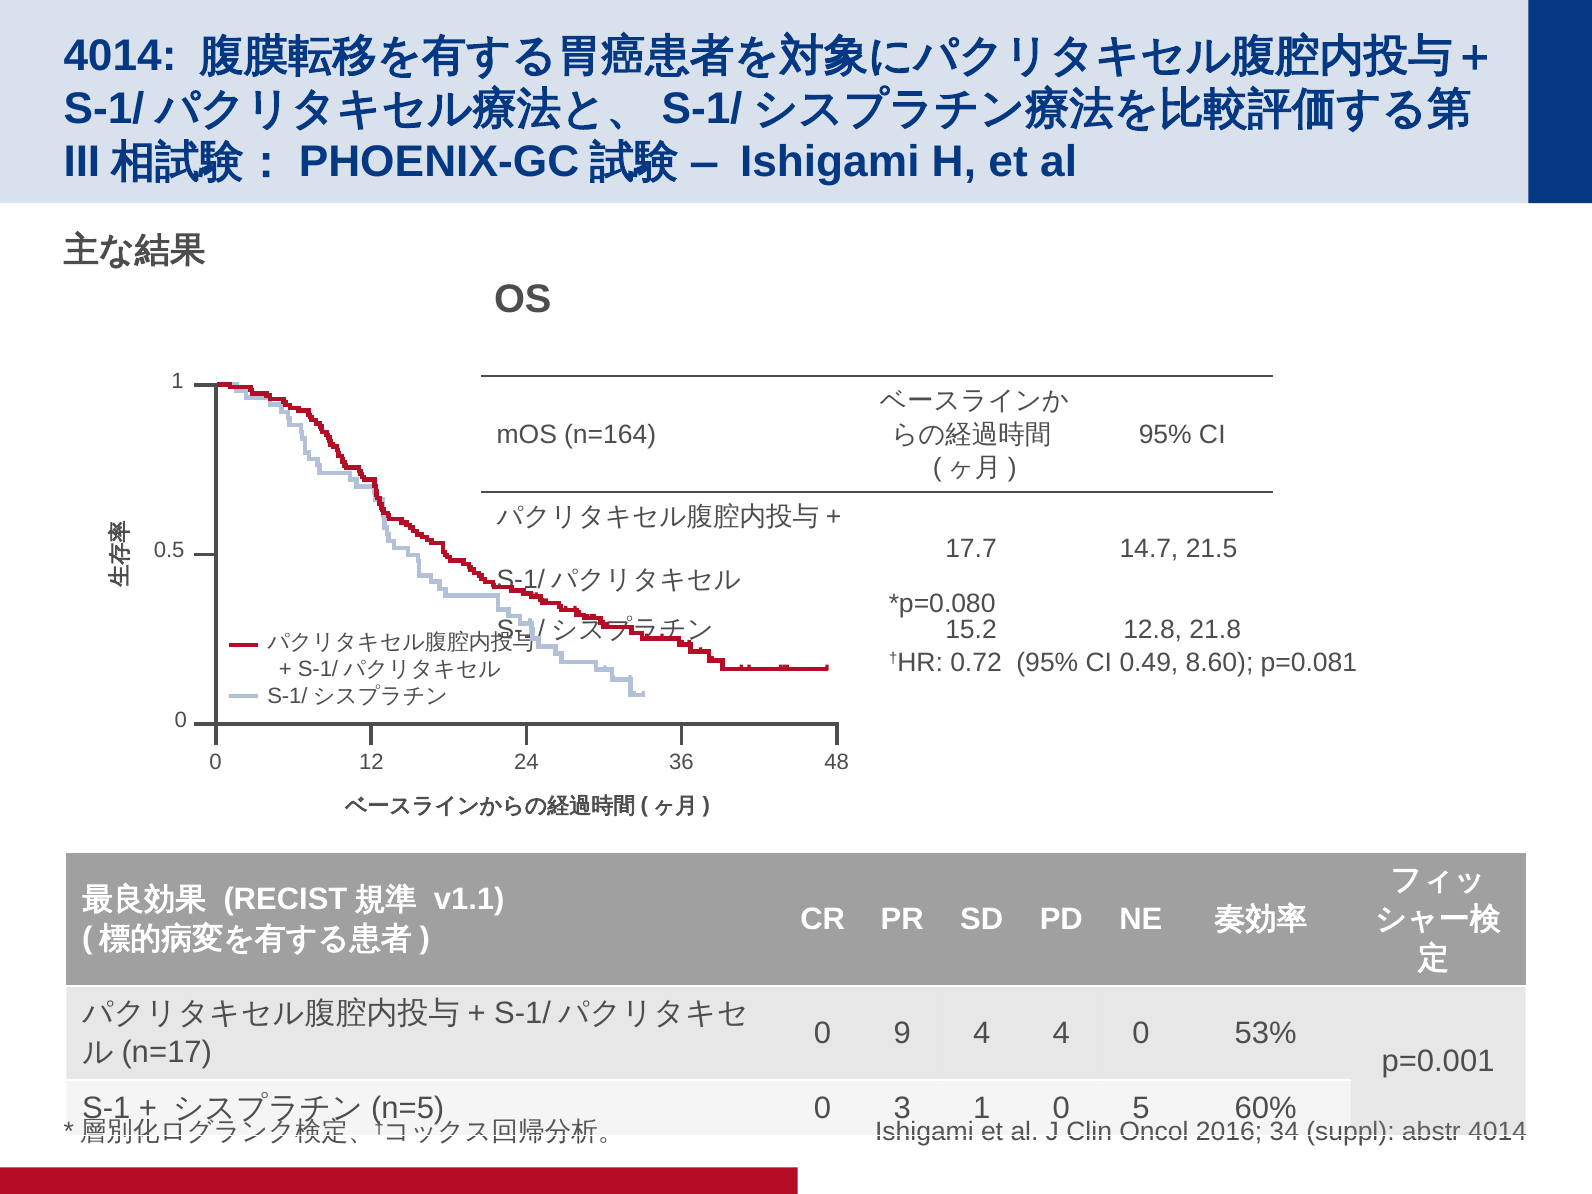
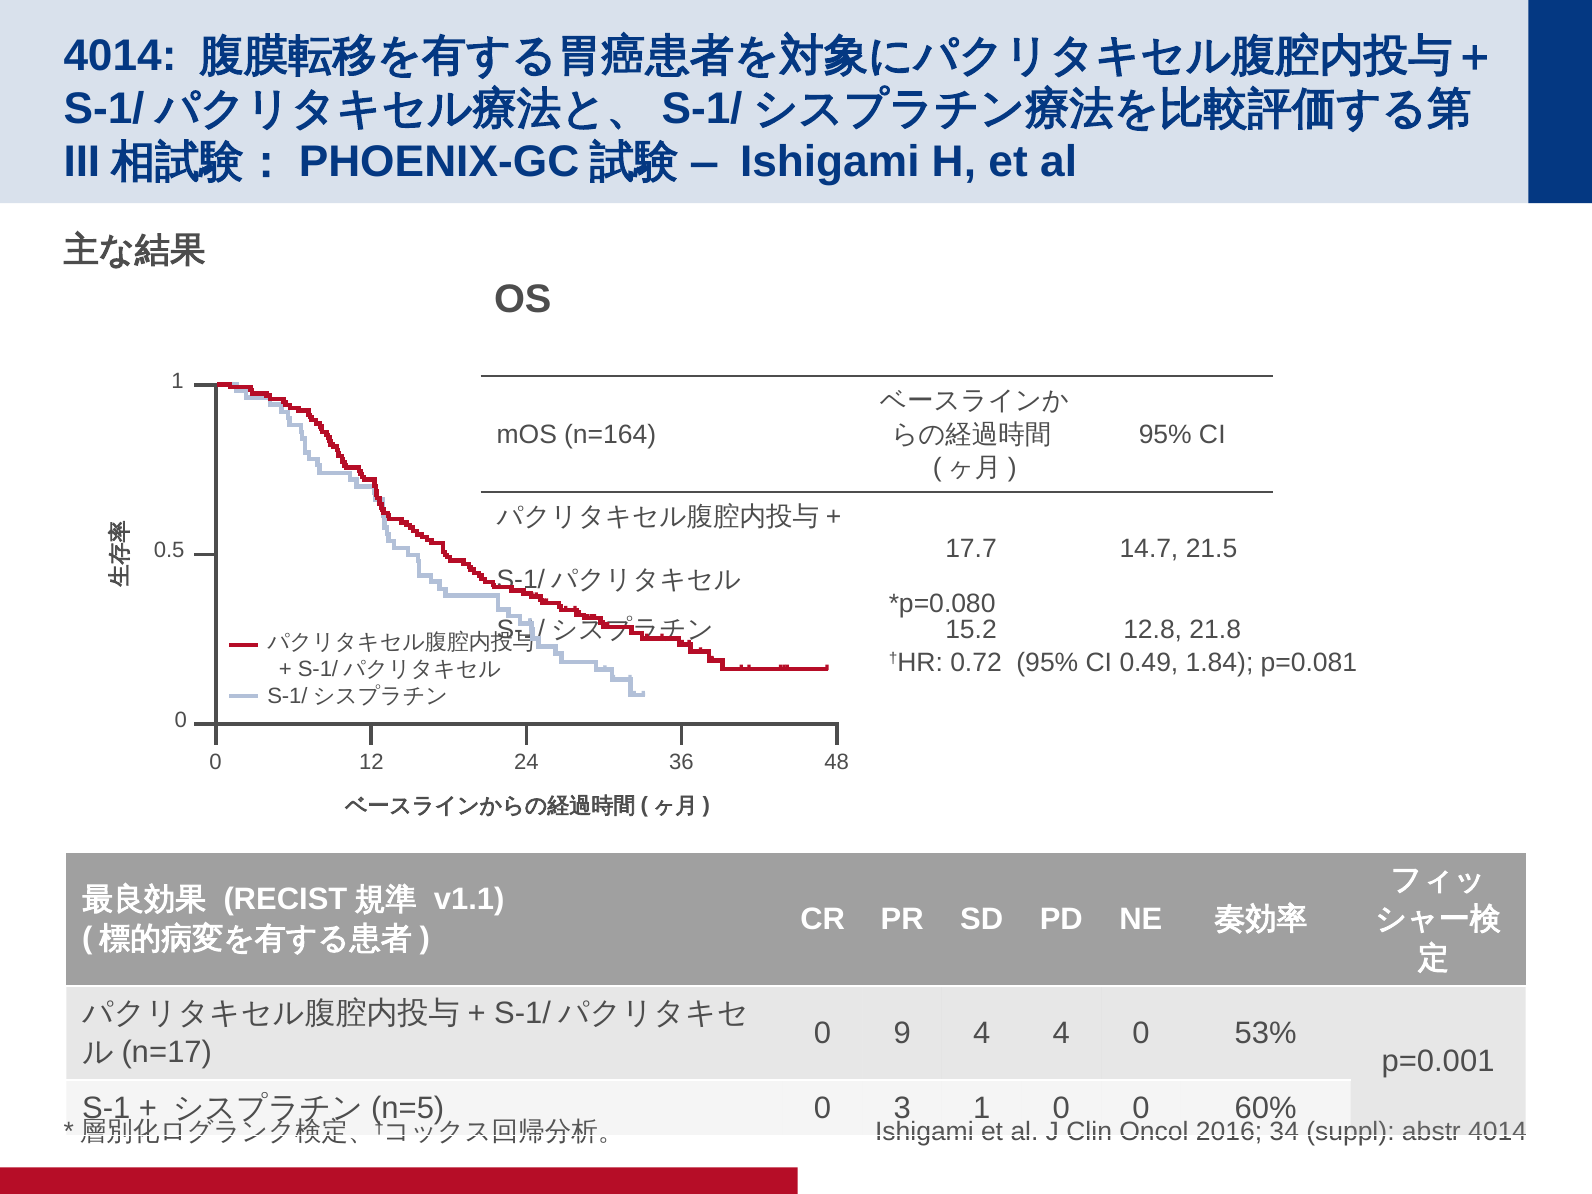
8.60: 8.60 -> 1.84
0 5: 5 -> 0
